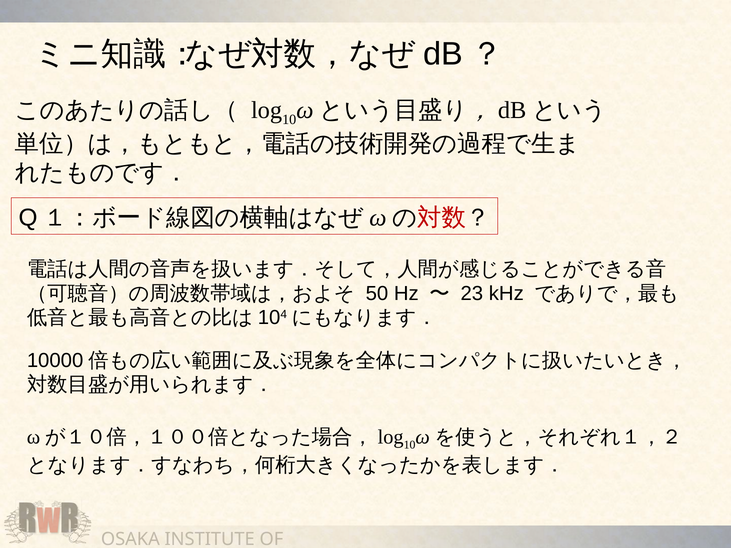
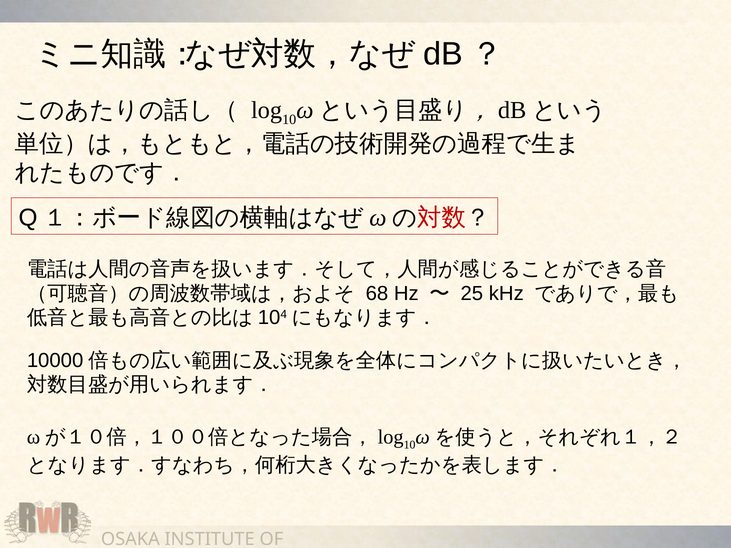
50: 50 -> 68
23: 23 -> 25
